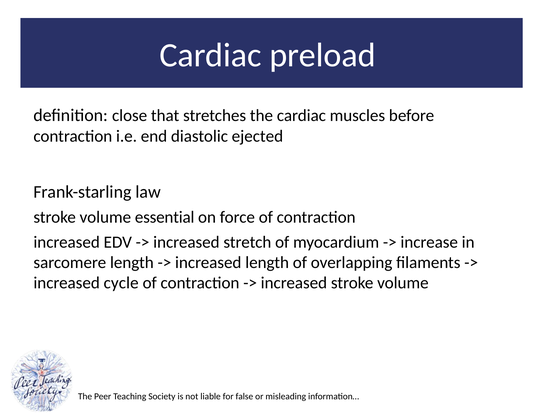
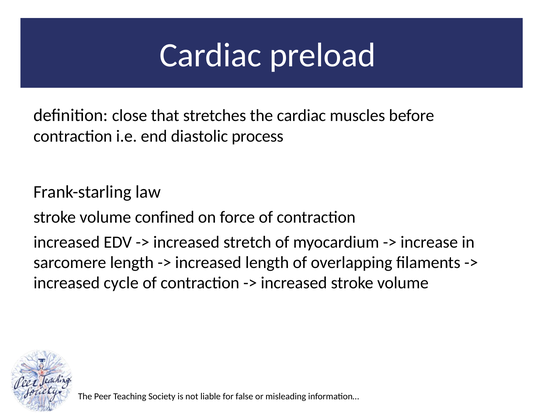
ejected: ejected -> process
essential: essential -> confined
